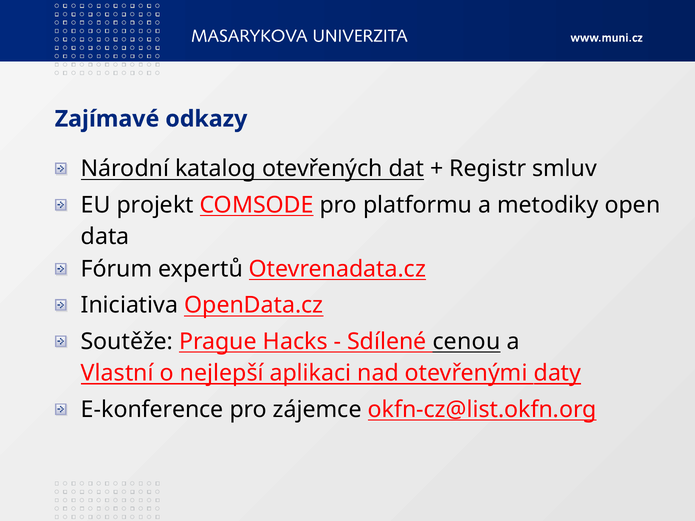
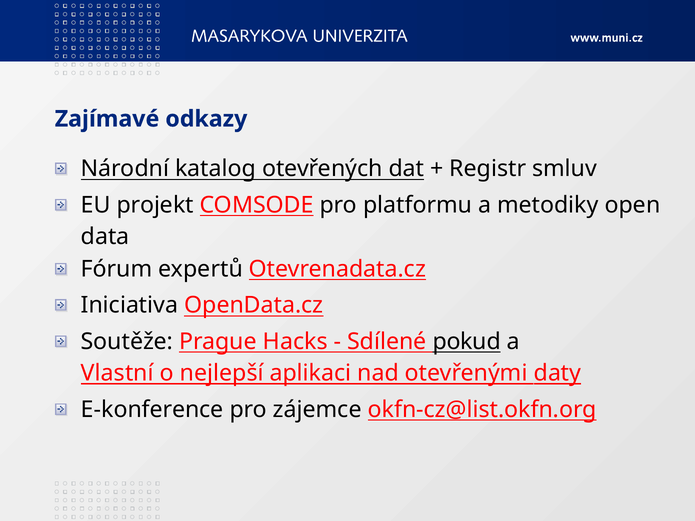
cenou: cenou -> pokud
